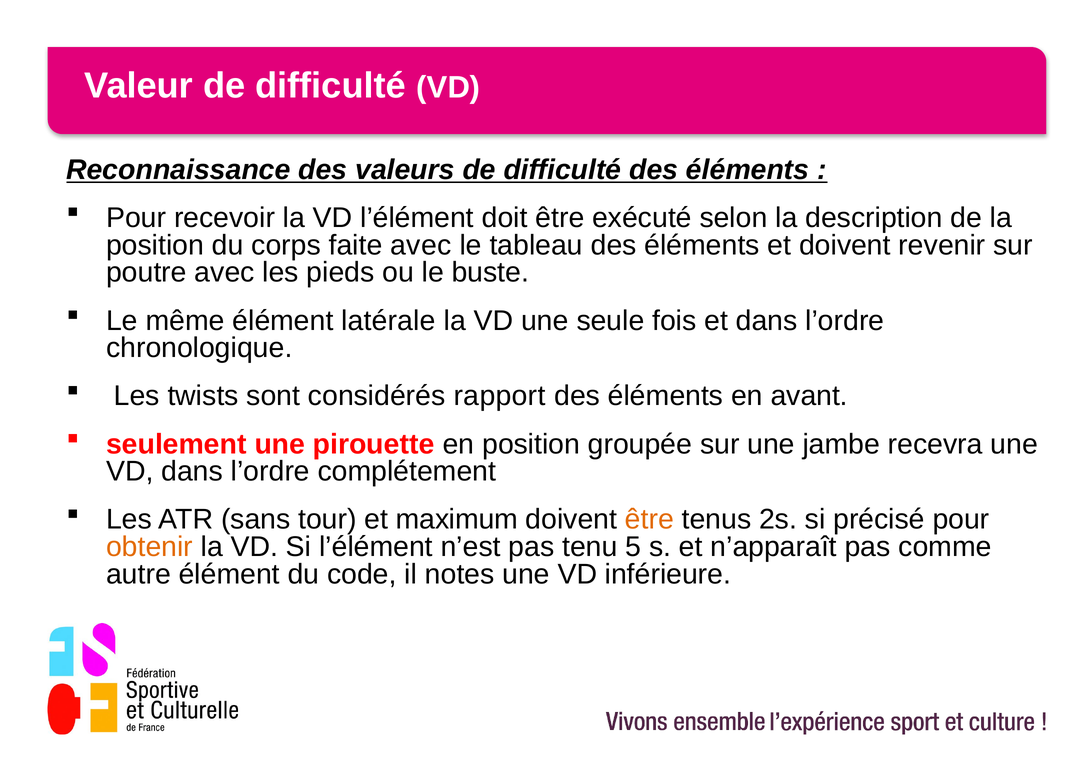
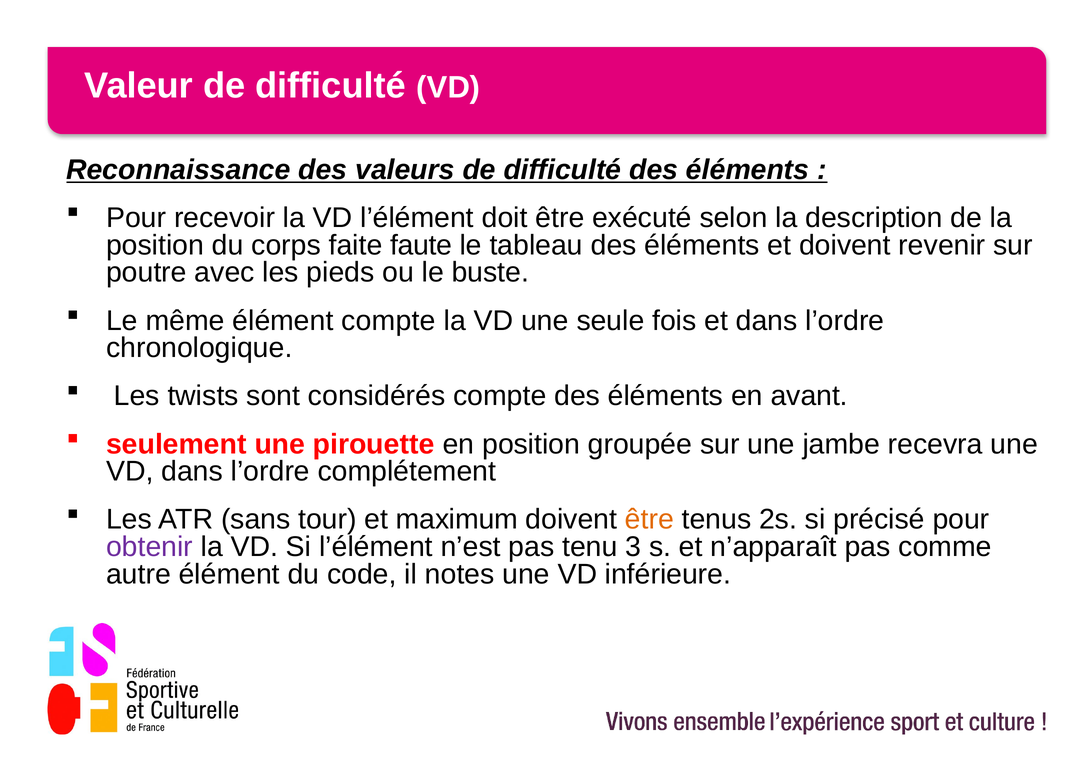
faite avec: avec -> faute
élément latérale: latérale -> compte
considérés rapport: rapport -> compte
obtenir colour: orange -> purple
5: 5 -> 3
